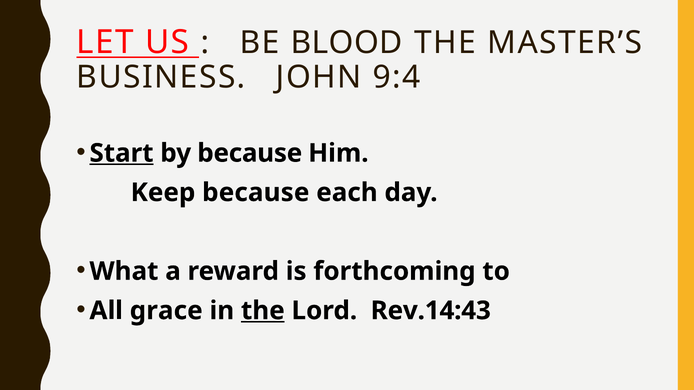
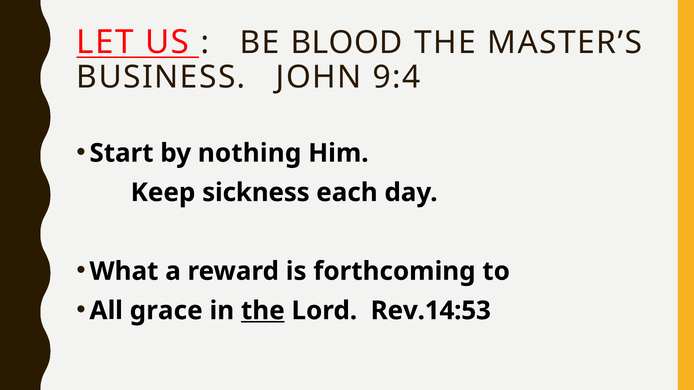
Start underline: present -> none
by because: because -> nothing
Keep because: because -> sickness
Rev.14:43: Rev.14:43 -> Rev.14:53
